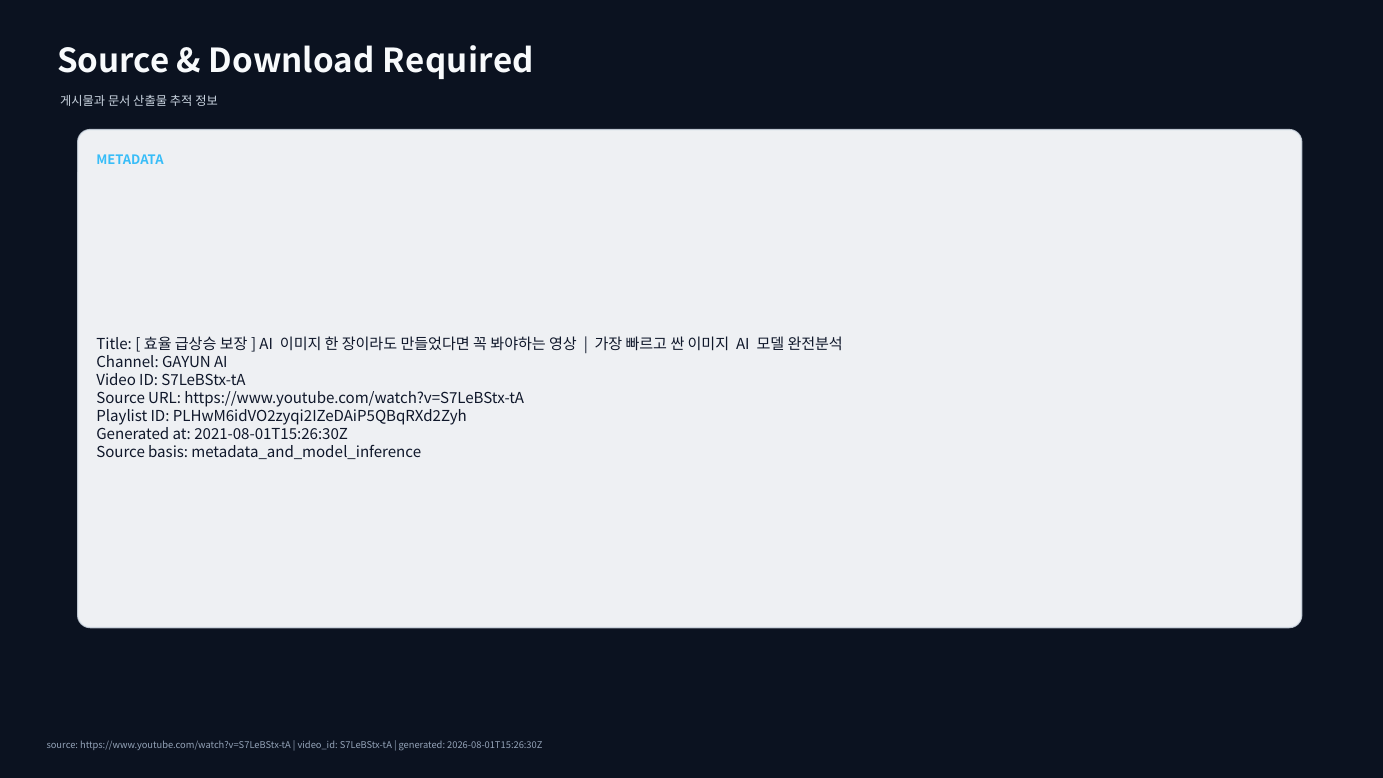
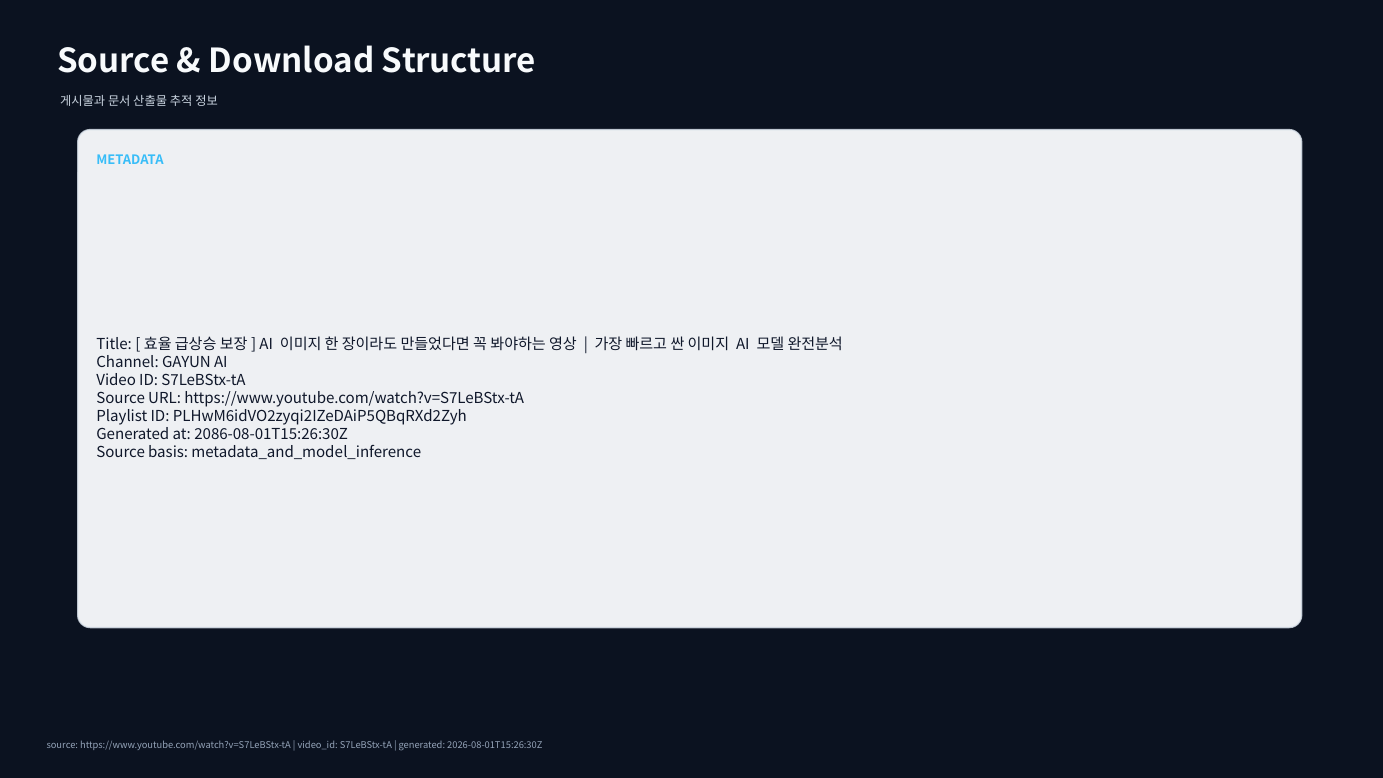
Required: Required -> Structure
2021-08-01T15:26:30Z: 2021-08-01T15:26:30Z -> 2086-08-01T15:26:30Z
